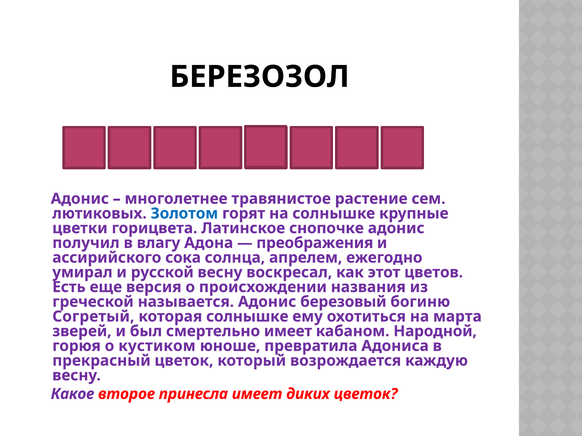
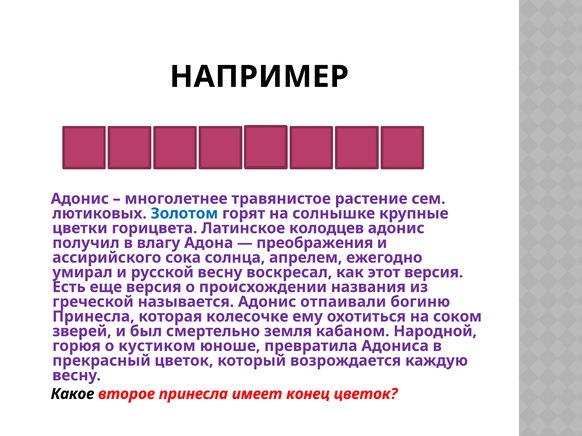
БЕРЕЗОЗОЛ: БЕРЕЗОЗОЛ -> НАПРИМЕР
снопочке: снопочке -> колодцев
этот цветов: цветов -> версия
березовый: березовый -> отпаивали
Согретый at (93, 317): Согретый -> Принесла
которая солнышке: солнышке -> колесочке
марта: марта -> соком
смертельно имеет: имеет -> земля
Какое colour: purple -> black
диких: диких -> конец
